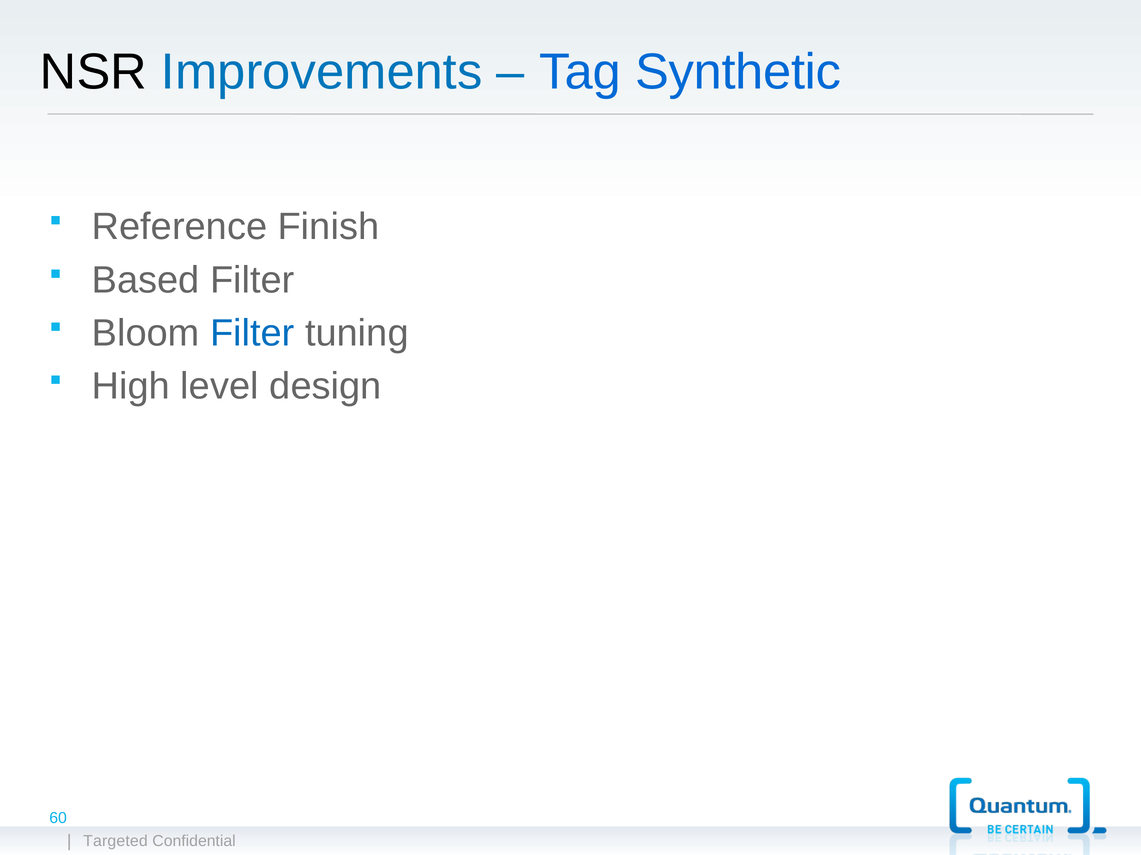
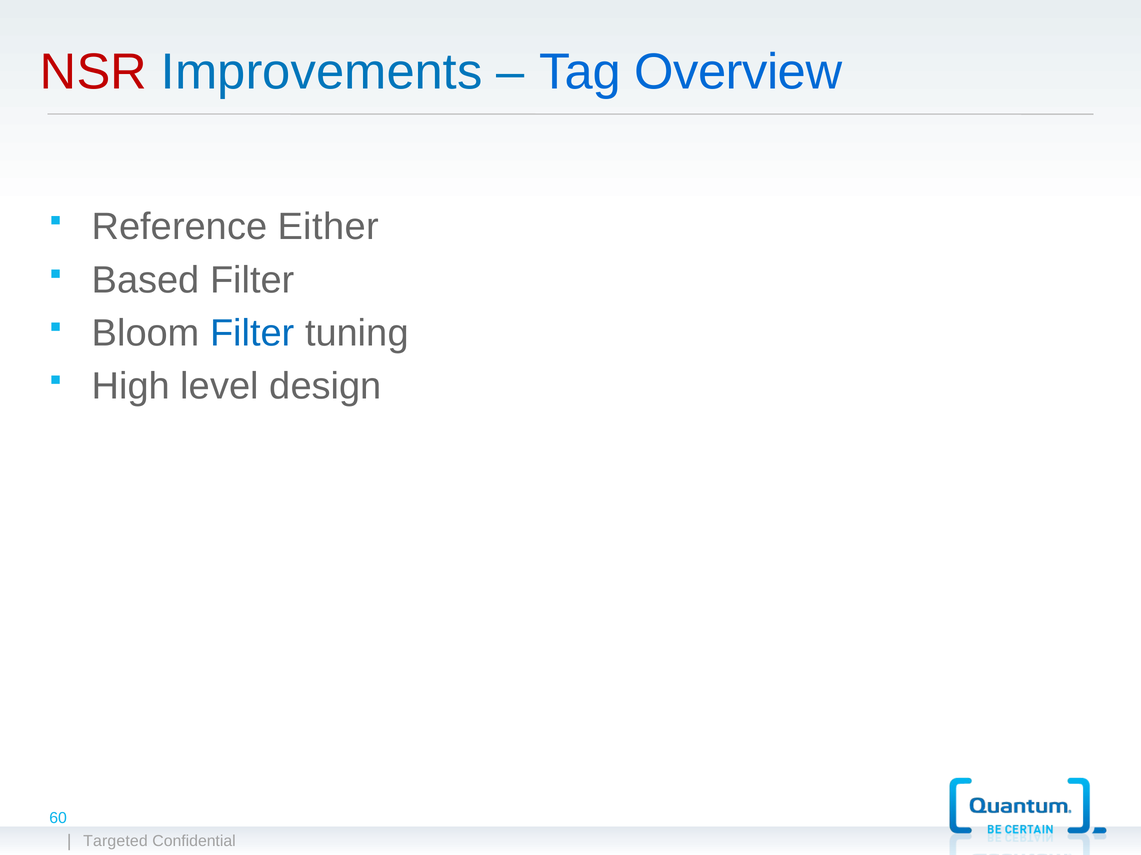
NSR colour: black -> red
Synthetic: Synthetic -> Overview
Finish: Finish -> Either
